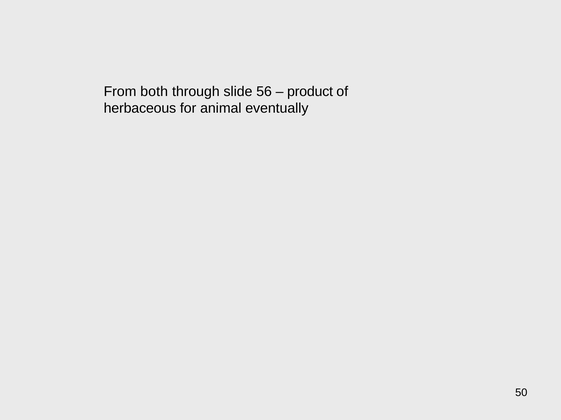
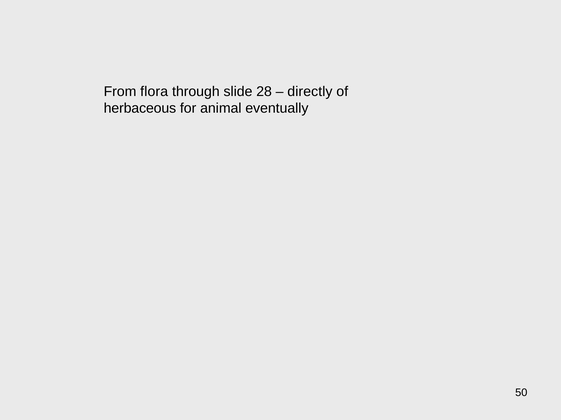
both: both -> flora
56: 56 -> 28
product: product -> directly
